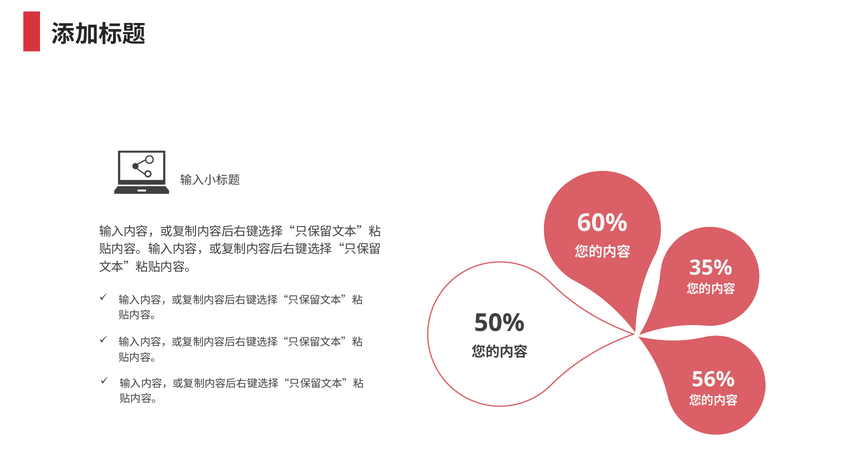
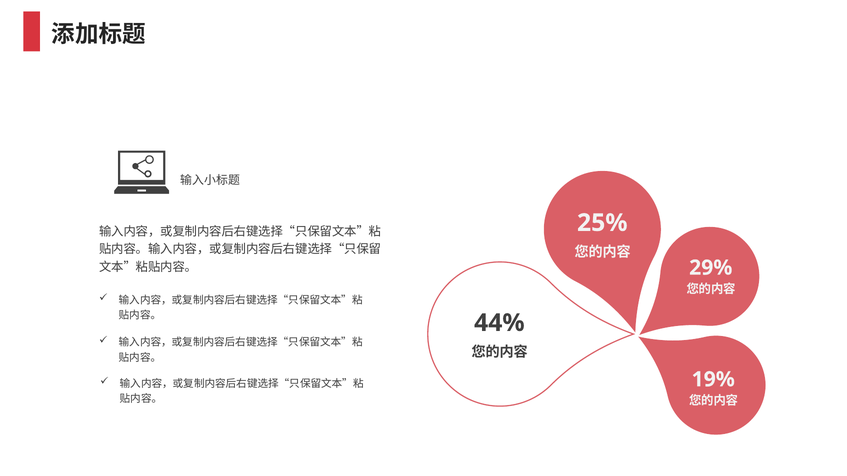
60%: 60% -> 25%
35%: 35% -> 29%
50%: 50% -> 44%
56%: 56% -> 19%
